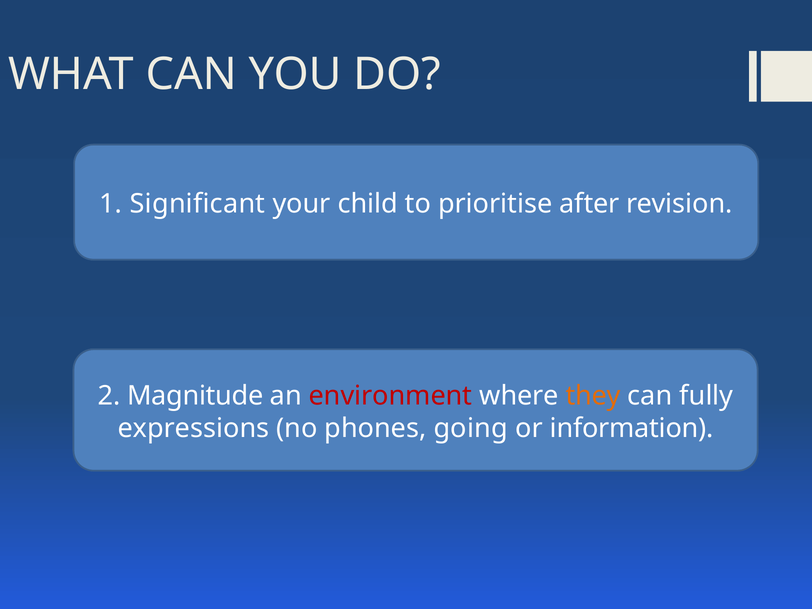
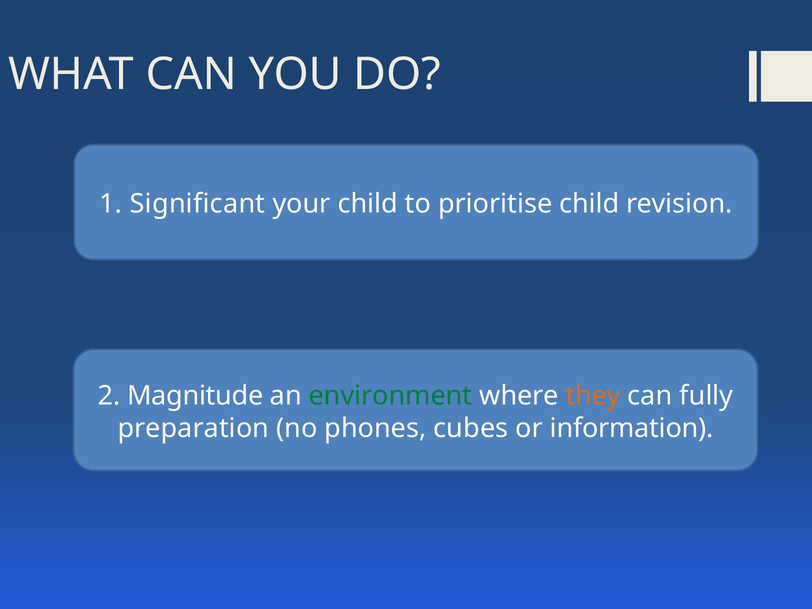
prioritise after: after -> child
environment colour: red -> green
expressions: expressions -> preparation
going: going -> cubes
